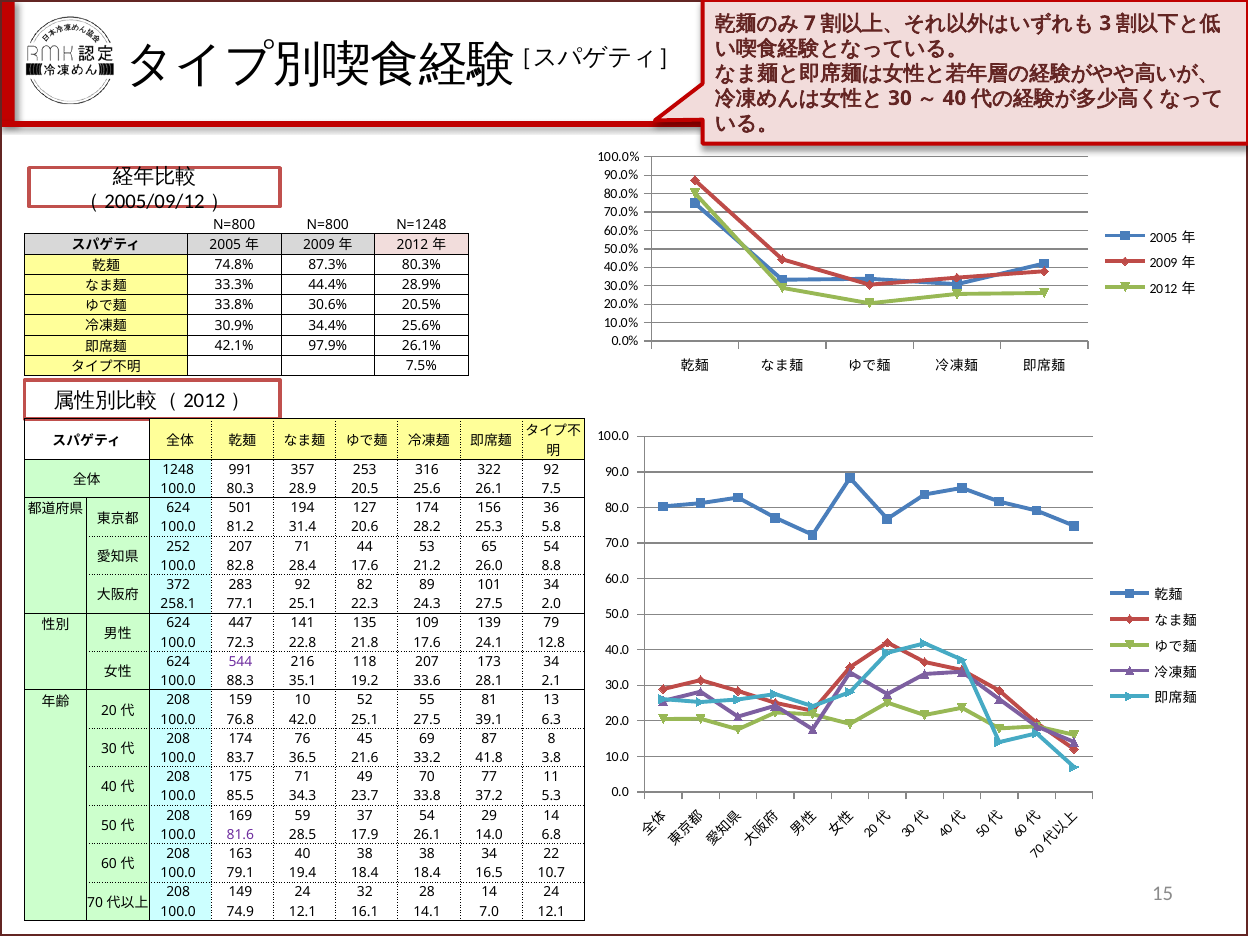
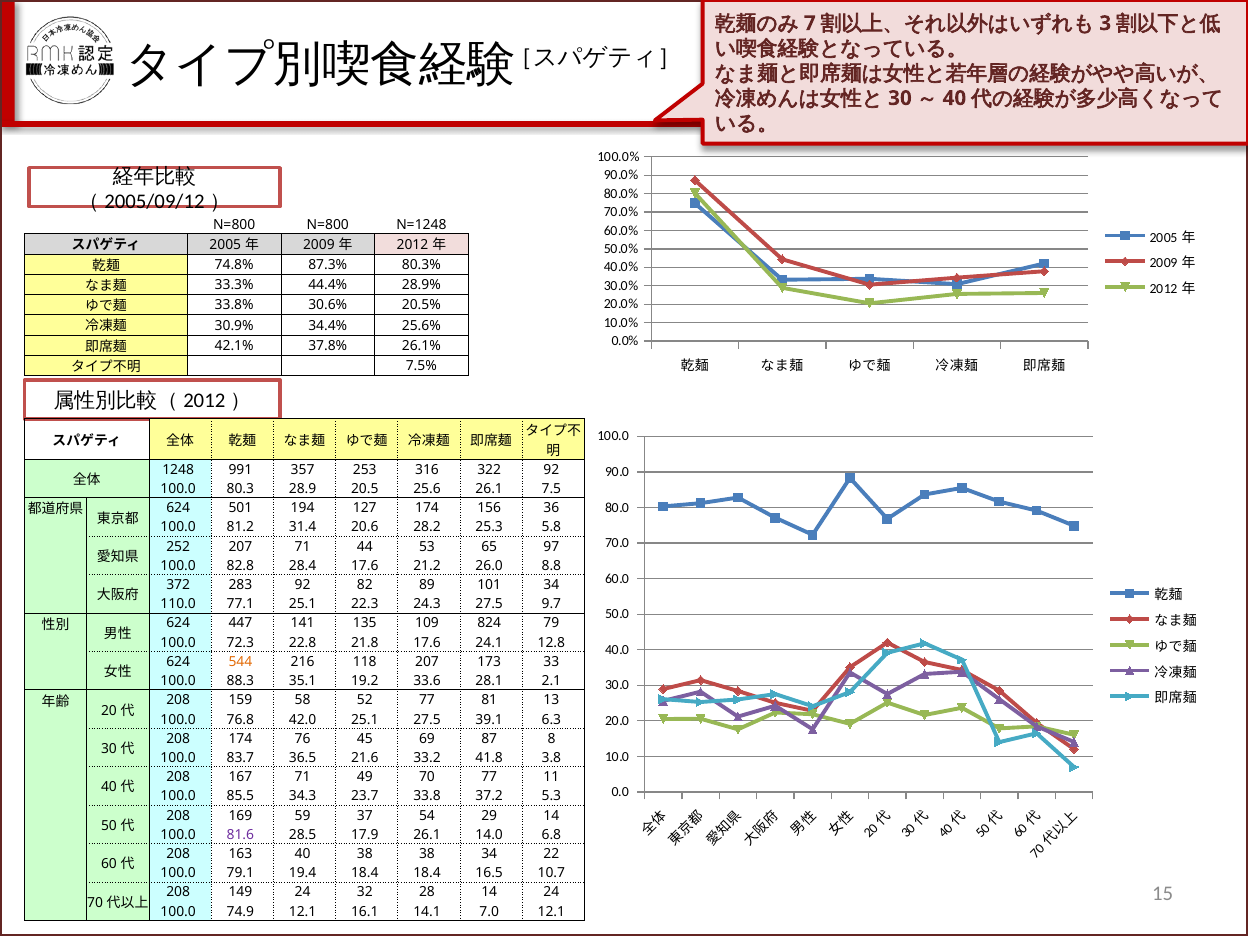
97.9%: 97.9% -> 37.8%
65 54: 54 -> 97
258.1: 258.1 -> 110.0
2.0: 2.0 -> 9.7
139: 139 -> 824
544 colour: purple -> orange
173 34: 34 -> 33
10: 10 -> 58
52 55: 55 -> 77
175: 175 -> 167
